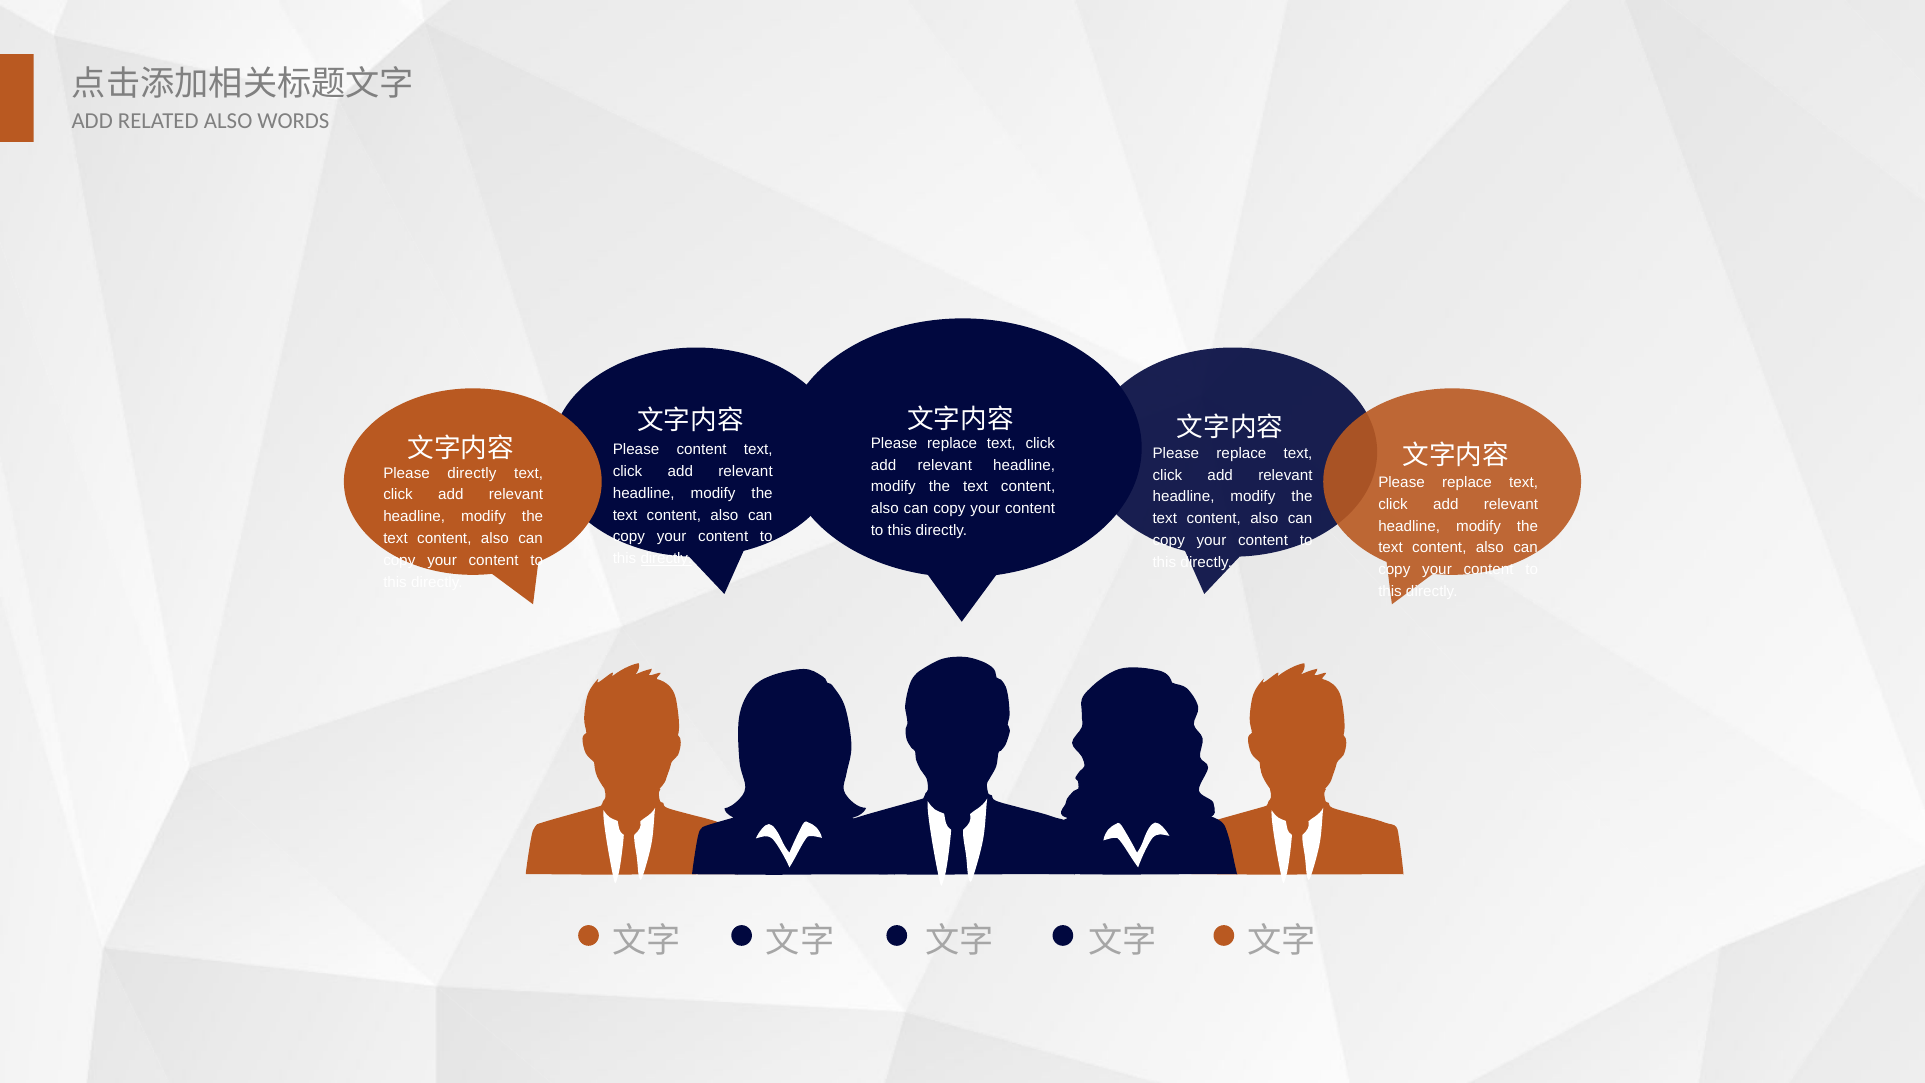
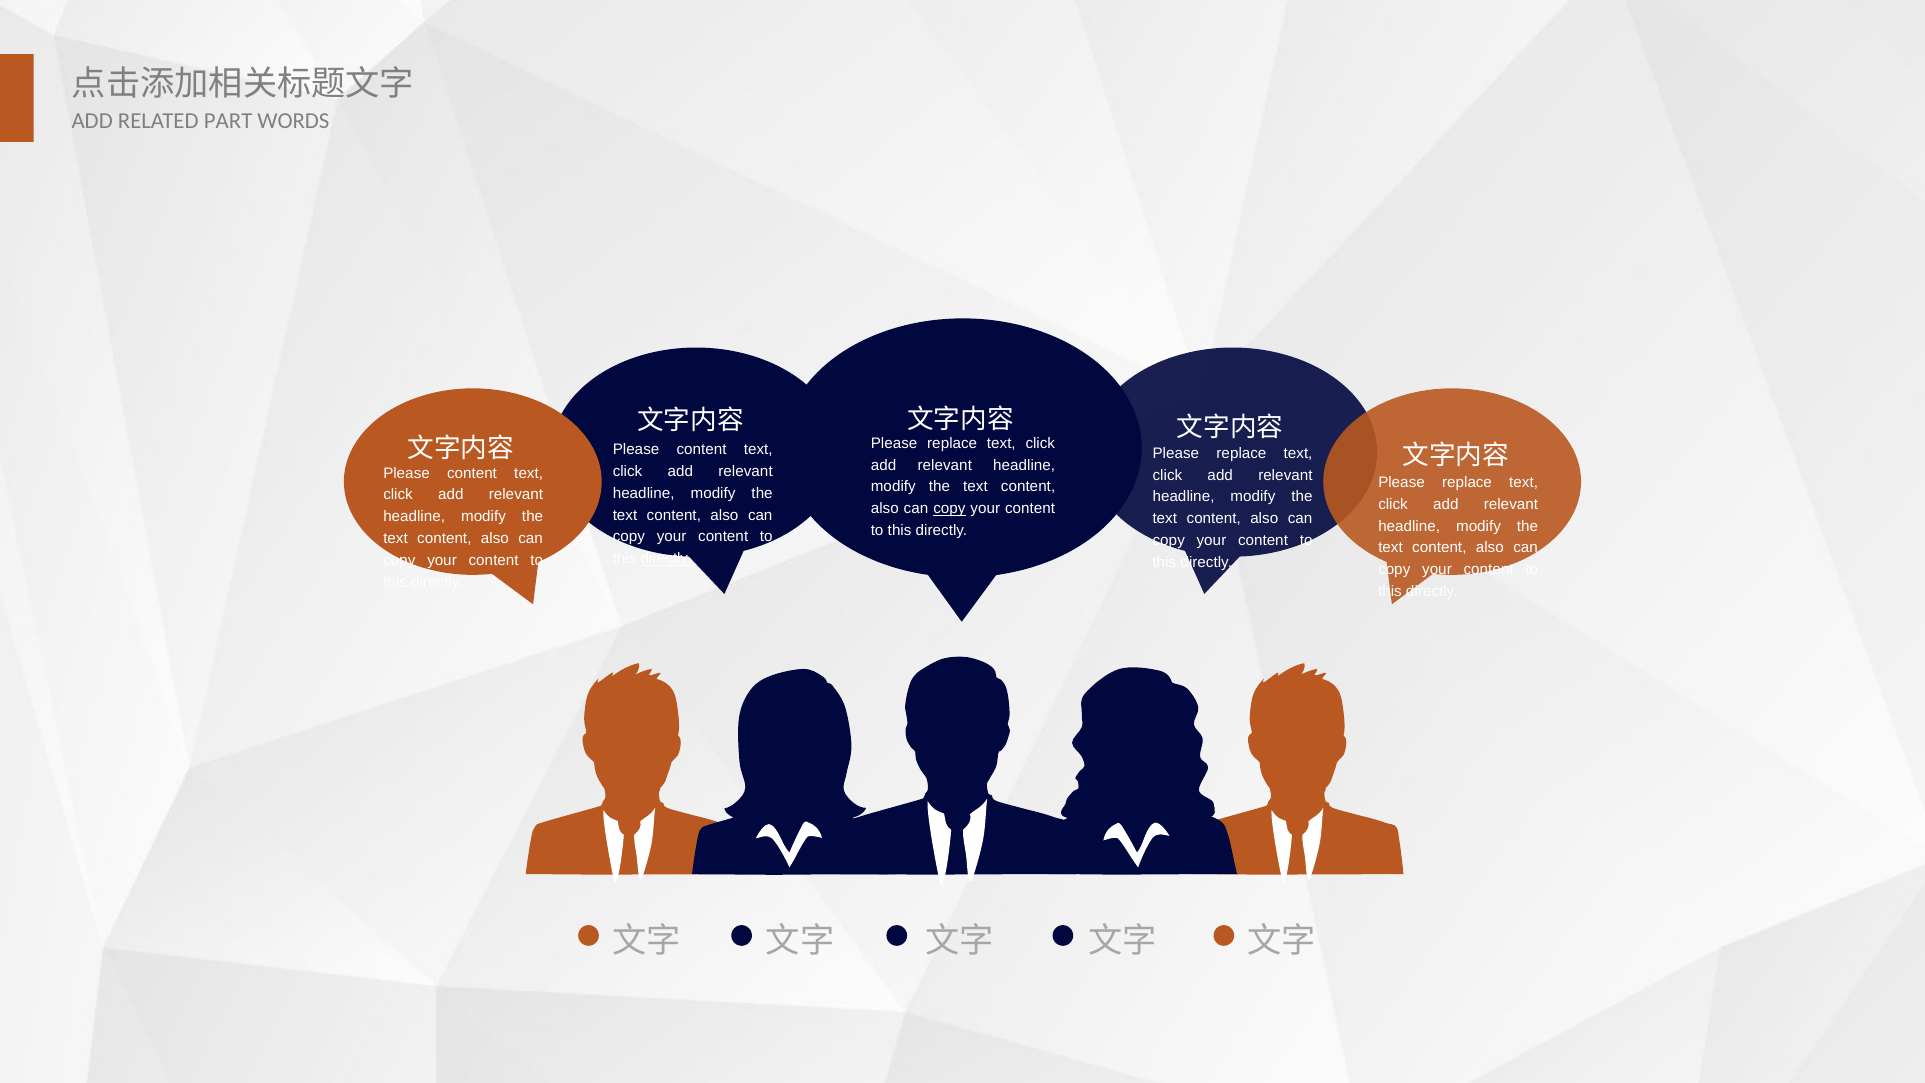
RELATED ALSO: ALSO -> PART
directly at (472, 473): directly -> content
copy at (949, 509) underline: none -> present
